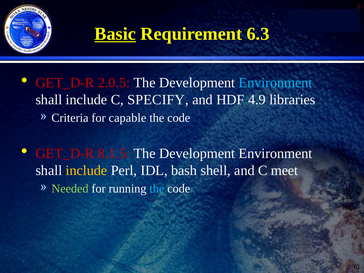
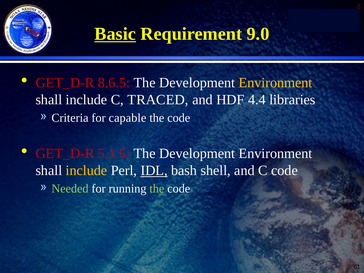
6.3: 6.3 -> 9.0
2.0.5: 2.0.5 -> 8.6.5
Environment at (276, 83) colour: light blue -> yellow
SPECIFY: SPECIFY -> TRACED
4.9: 4.9 -> 4.4
8.1.5: 8.1.5 -> 5.1.5
IDL underline: none -> present
C meet: meet -> code
the at (157, 189) colour: light blue -> light green
